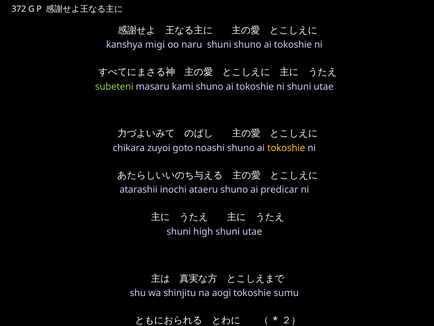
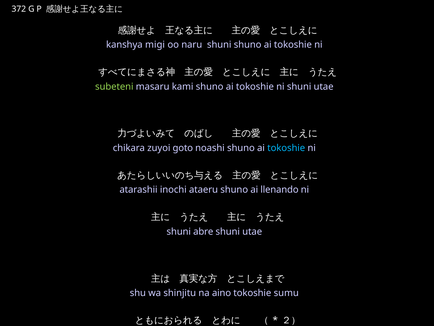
tokoshie at (286, 148) colour: yellow -> light blue
predicar: predicar -> llenando
high: high -> abre
aogi: aogi -> aino
